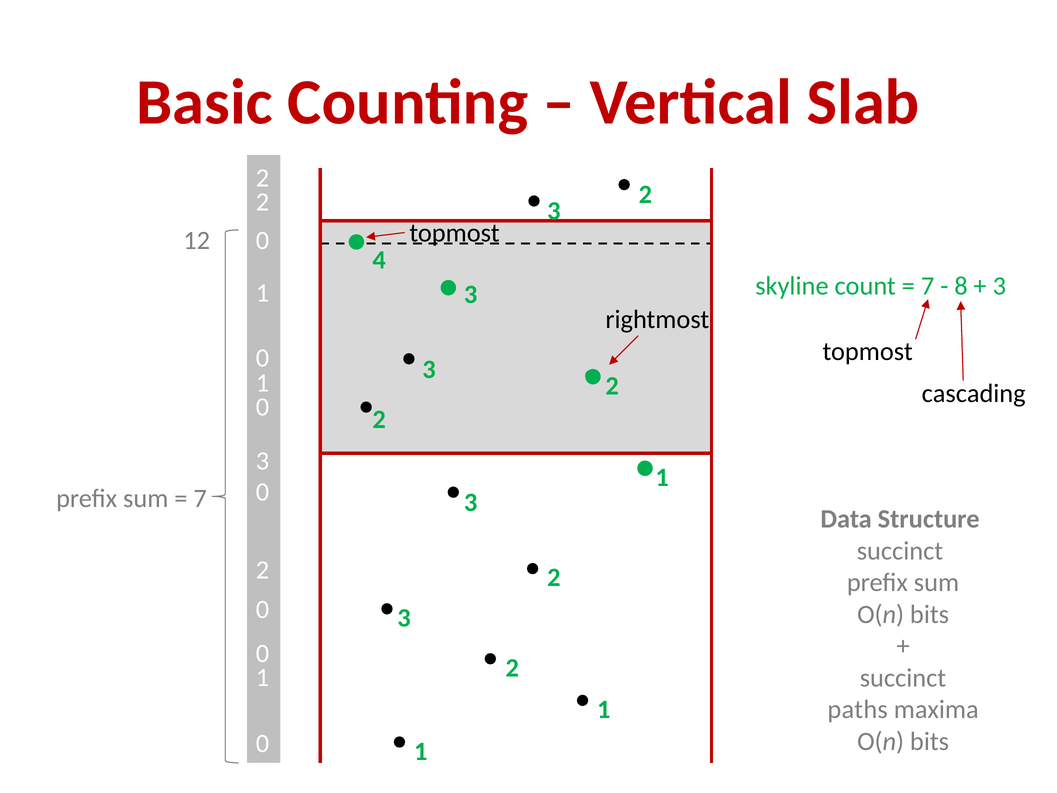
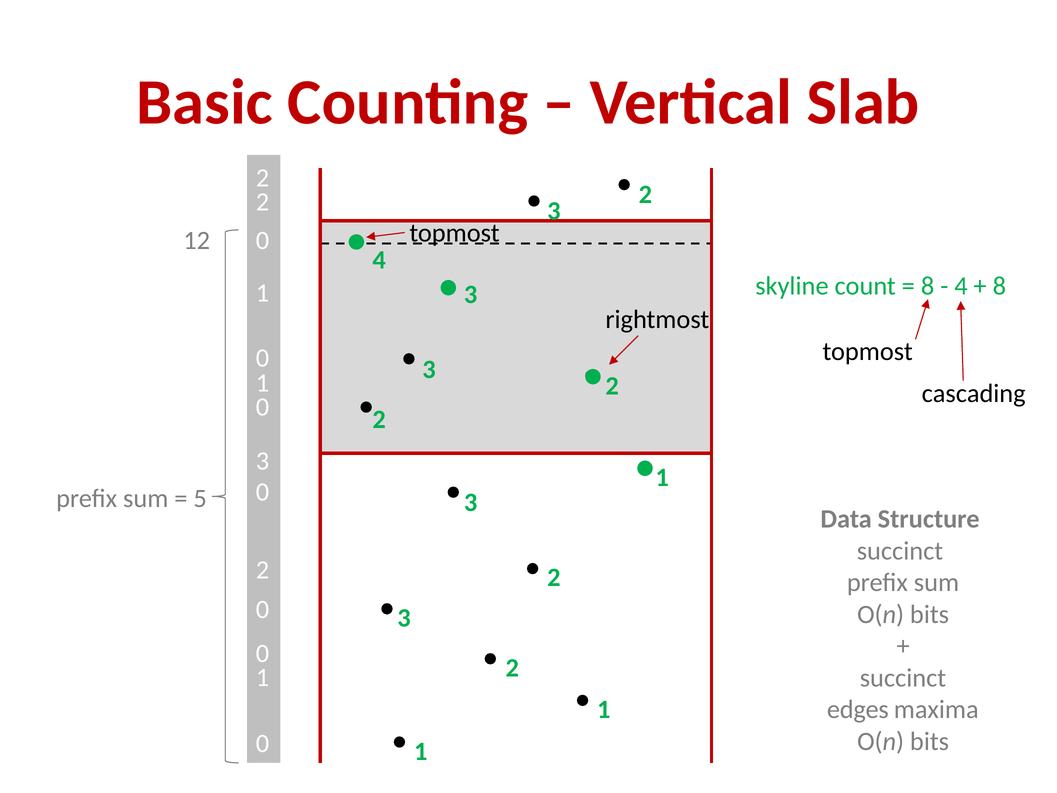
7 at (928, 286): 7 -> 8
8 at (961, 286): 8 -> 4
3 at (999, 286): 3 -> 8
7 at (200, 498): 7 -> 5
paths: paths -> edges
